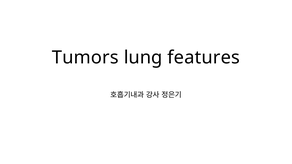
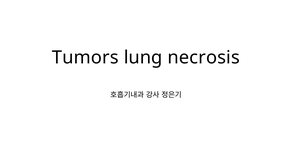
features: features -> necrosis
